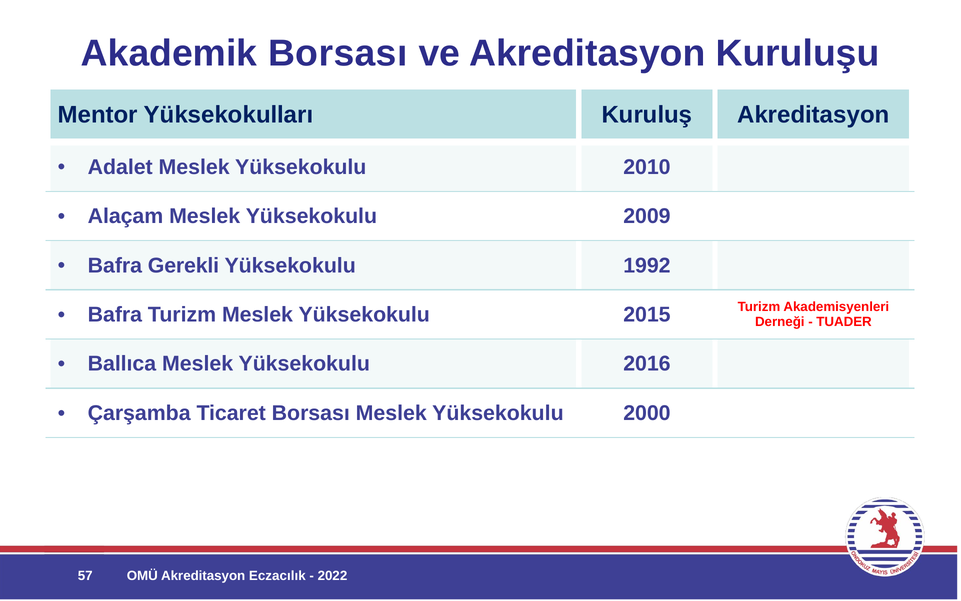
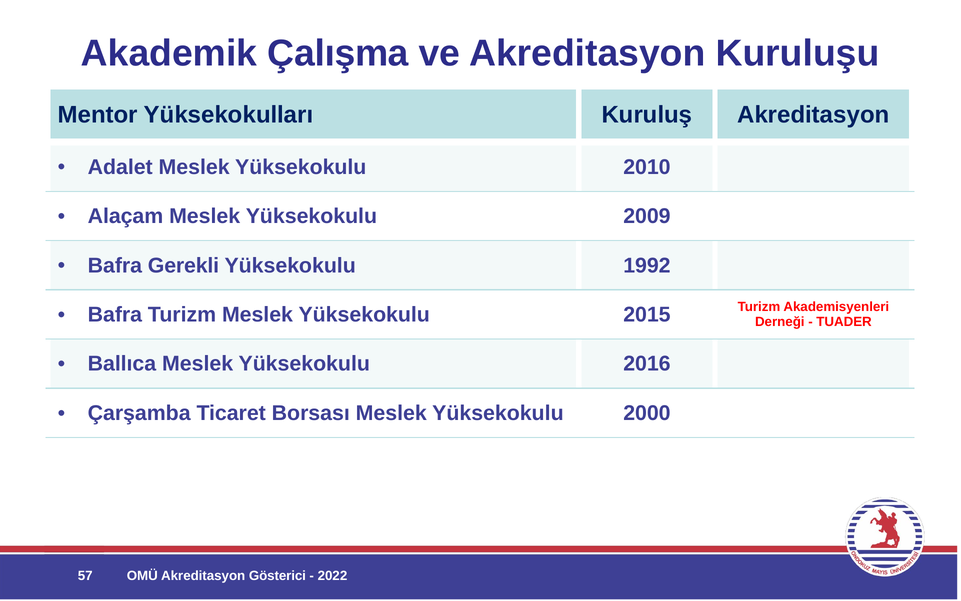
Akademik Borsası: Borsası -> Çalışma
Eczacılık: Eczacılık -> Gösterici
